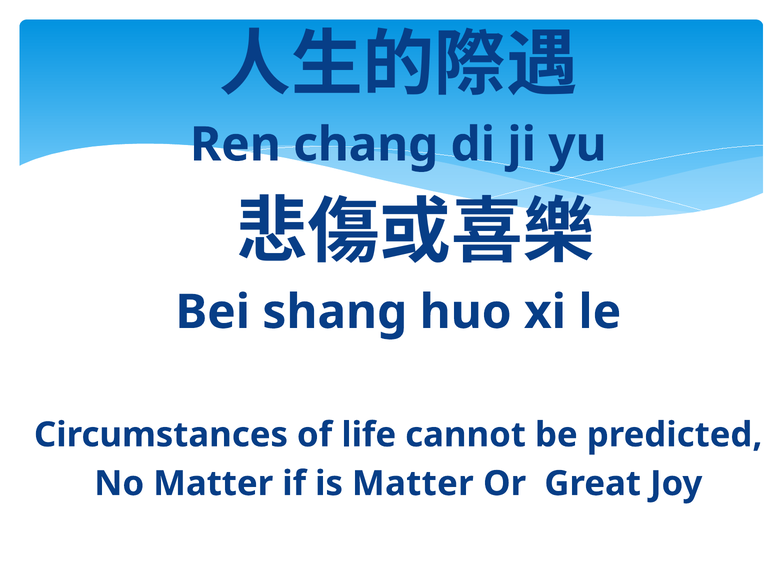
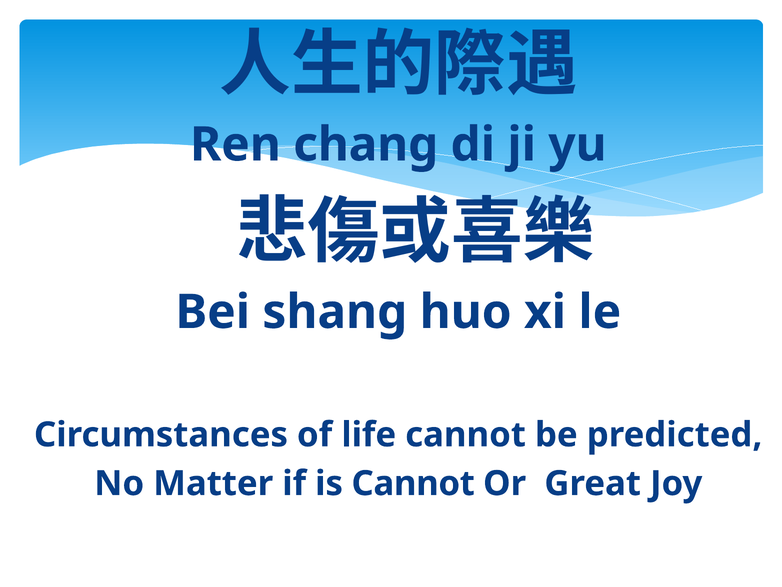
is Matter: Matter -> Cannot
